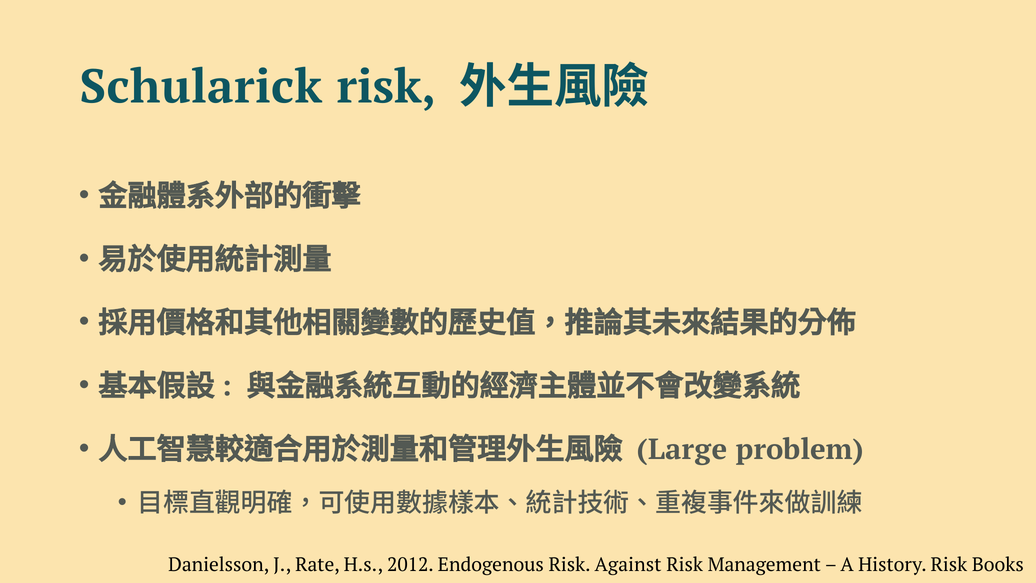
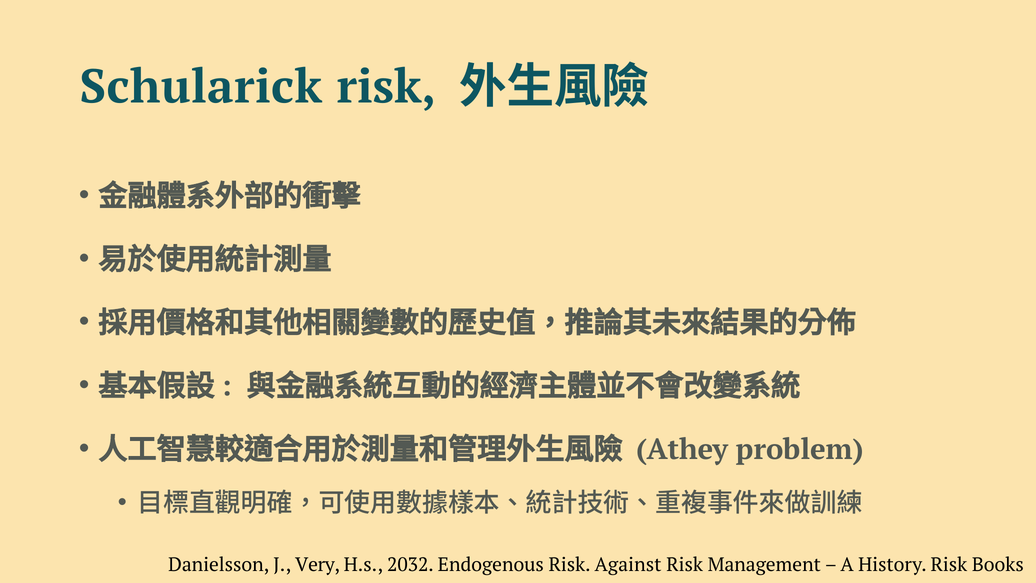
Large: Large -> Athey
Rate: Rate -> Very
2012: 2012 -> 2032
